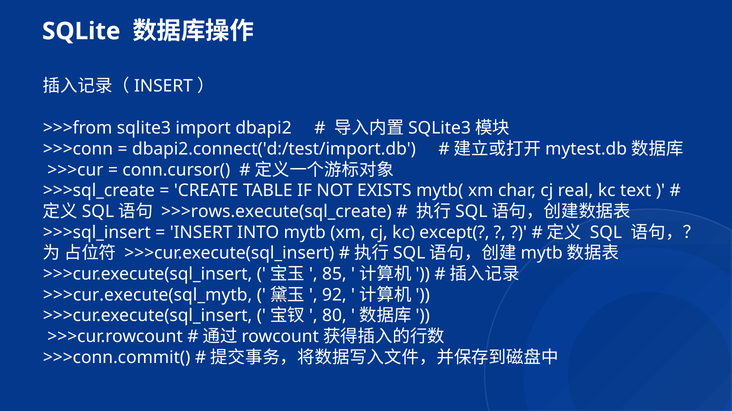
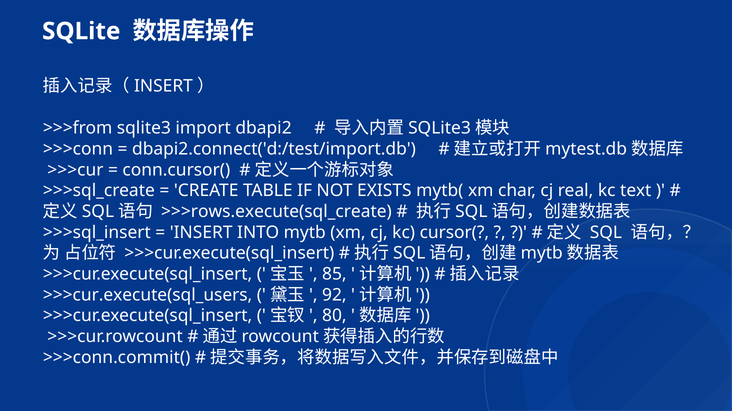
except(: except( -> cursor(
>>>cur.execute(sql_mytb: >>>cur.execute(sql_mytb -> >>>cur.execute(sql_users
